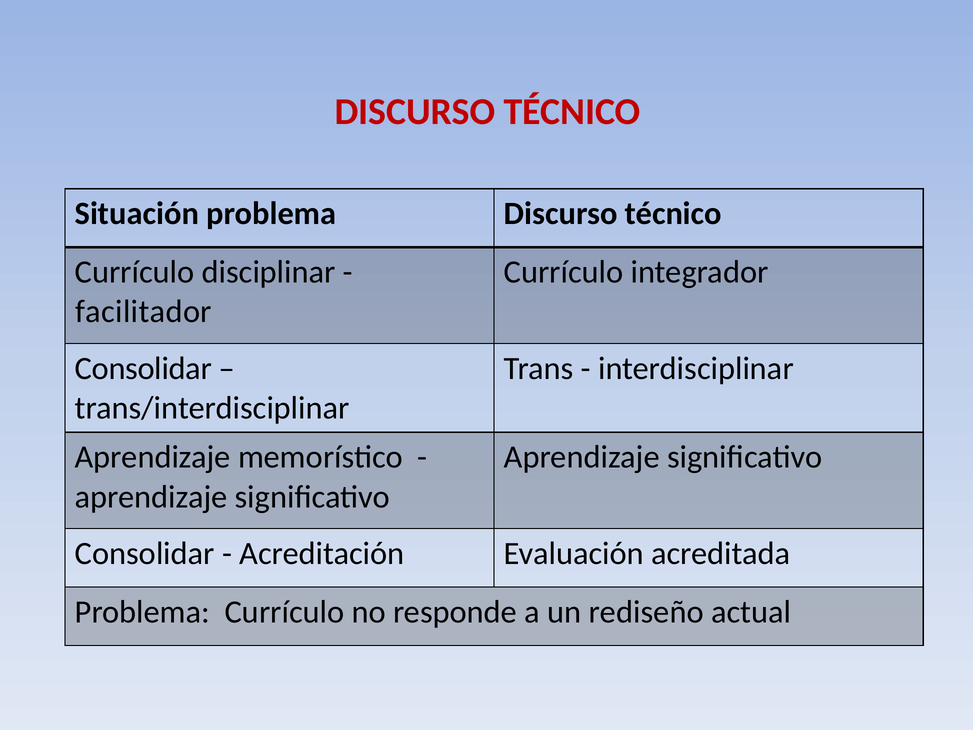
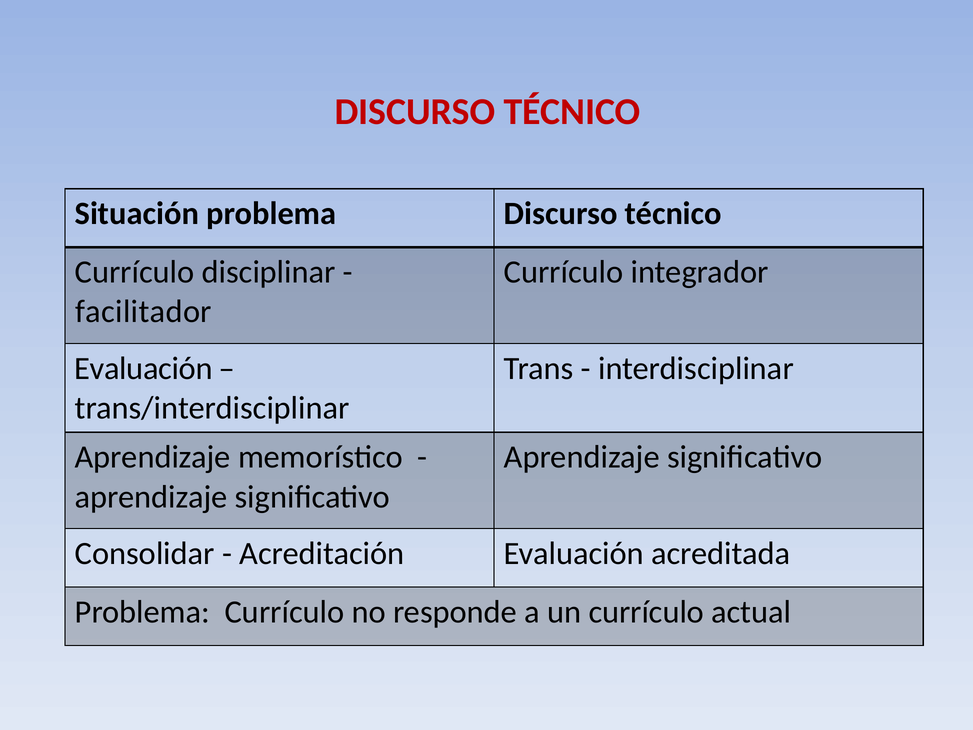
Consolidar at (143, 368): Consolidar -> Evaluación
un rediseño: rediseño -> currículo
